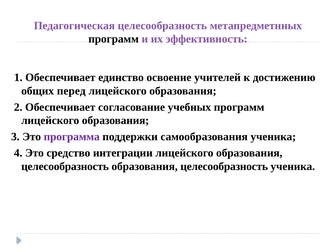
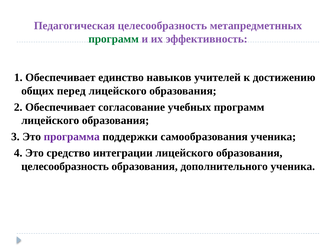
программ at (114, 39) colour: black -> green
освоение: освоение -> навыков
целесообразность at (224, 166): целесообразность -> дополнительного
